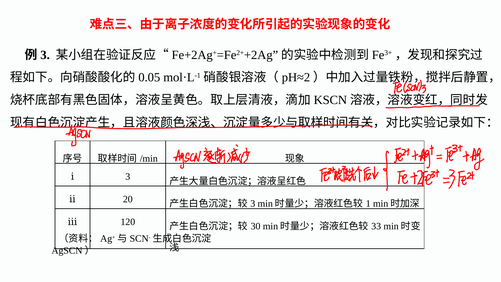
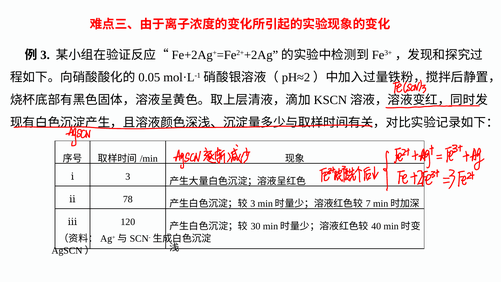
20: 20 -> 78
1: 1 -> 7
33: 33 -> 40
